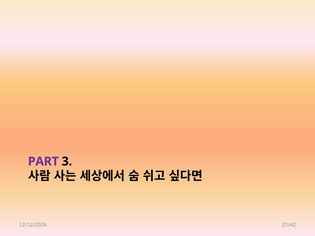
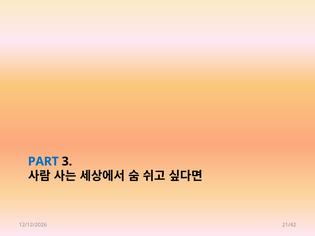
PART colour: purple -> blue
